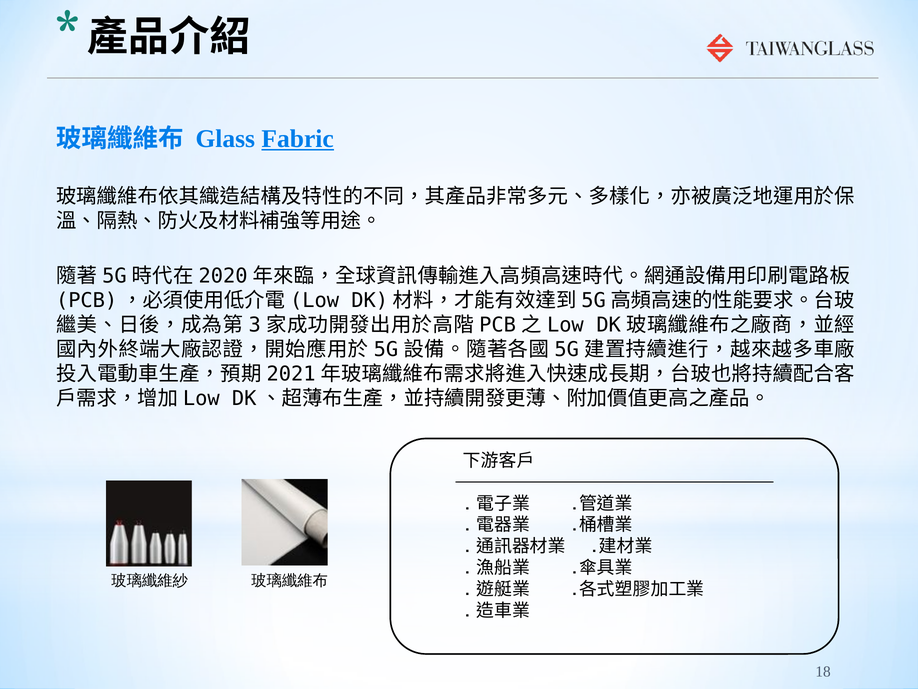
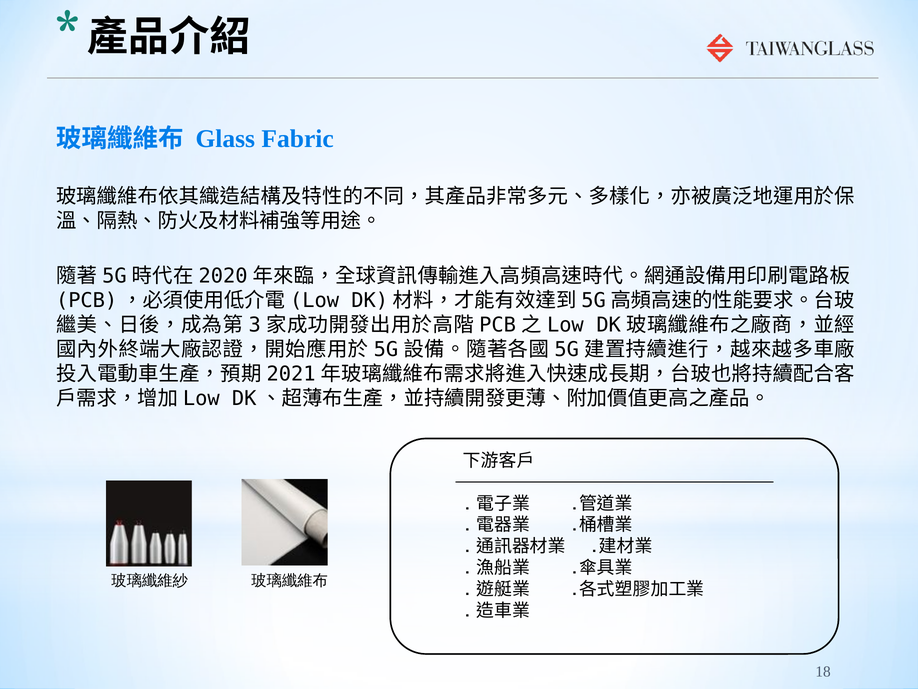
Fabric underline: present -> none
